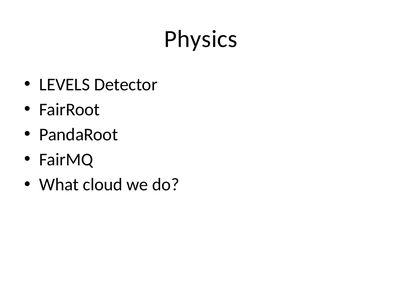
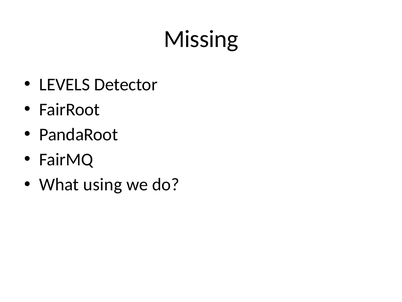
Physics: Physics -> Missing
cloud: cloud -> using
